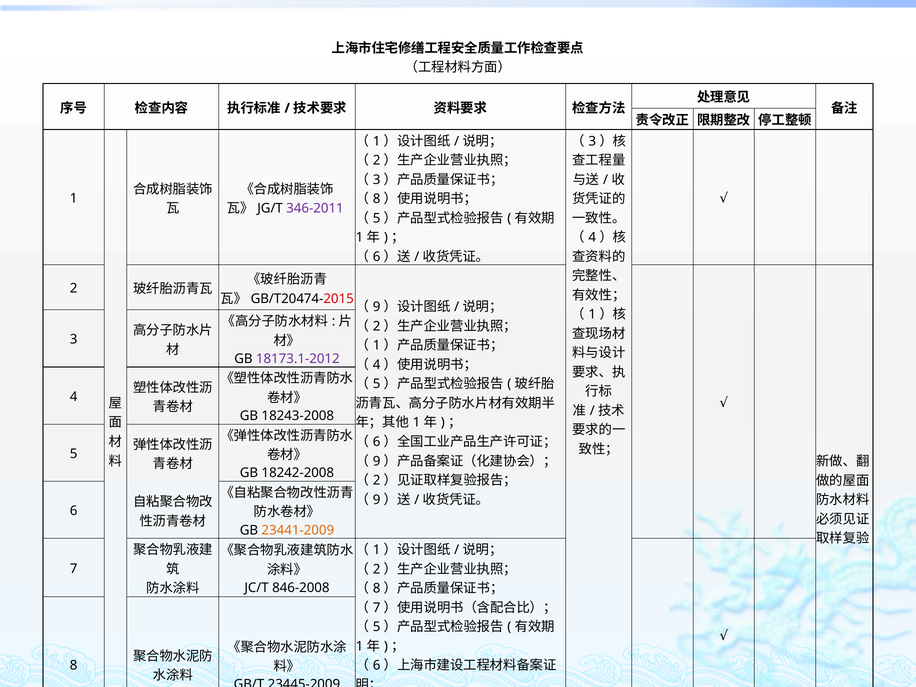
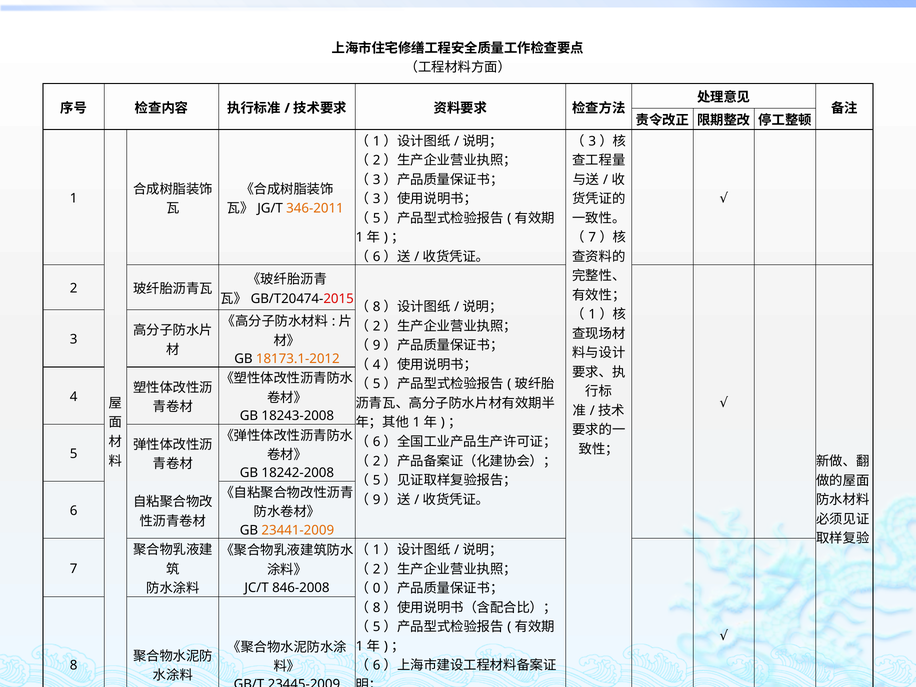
8 at (377, 199): 8 -> 3
346-2011 colour: purple -> orange
4 at (592, 237): 4 -> 7
9 at (377, 307): 9 -> 8
1 at (377, 346): 1 -> 9
18173.1-2012 colour: purple -> orange
9 at (377, 461): 9 -> 2
2 at (377, 480): 2 -> 5
8 at (377, 588): 8 -> 0
7 at (377, 608): 7 -> 8
